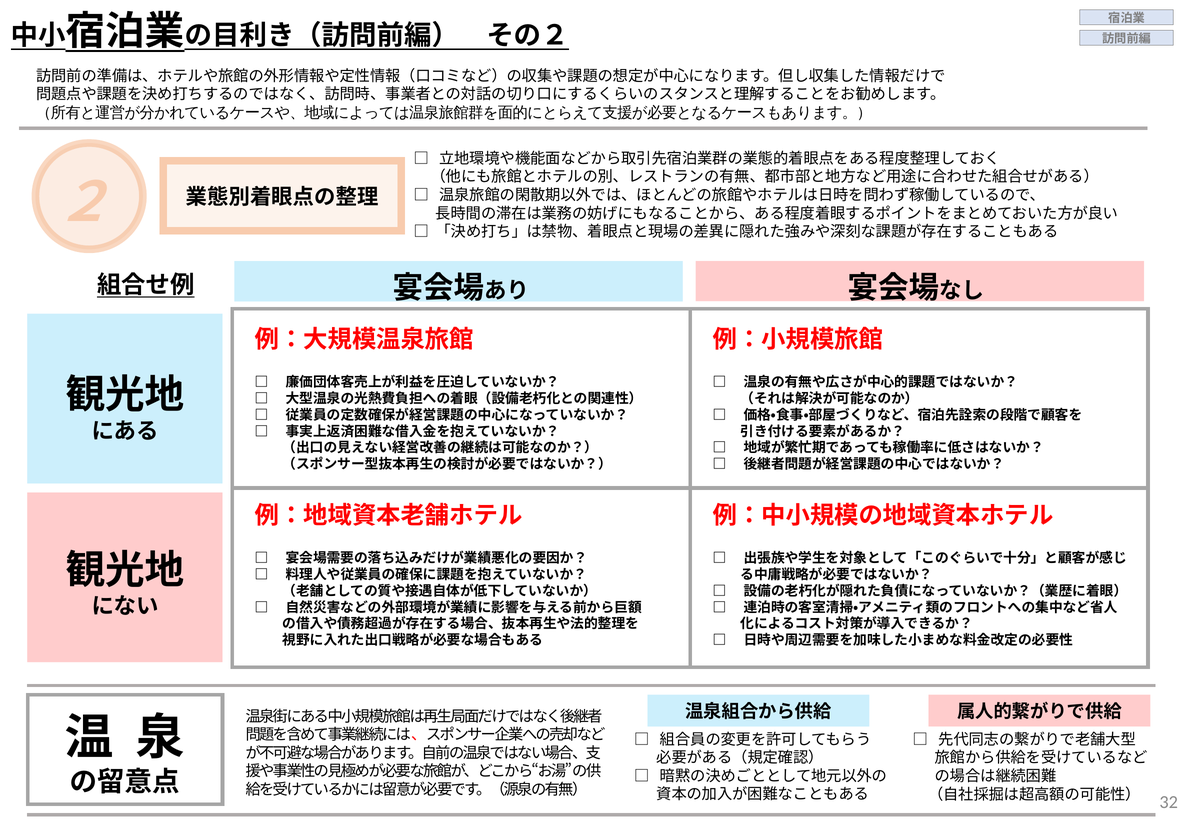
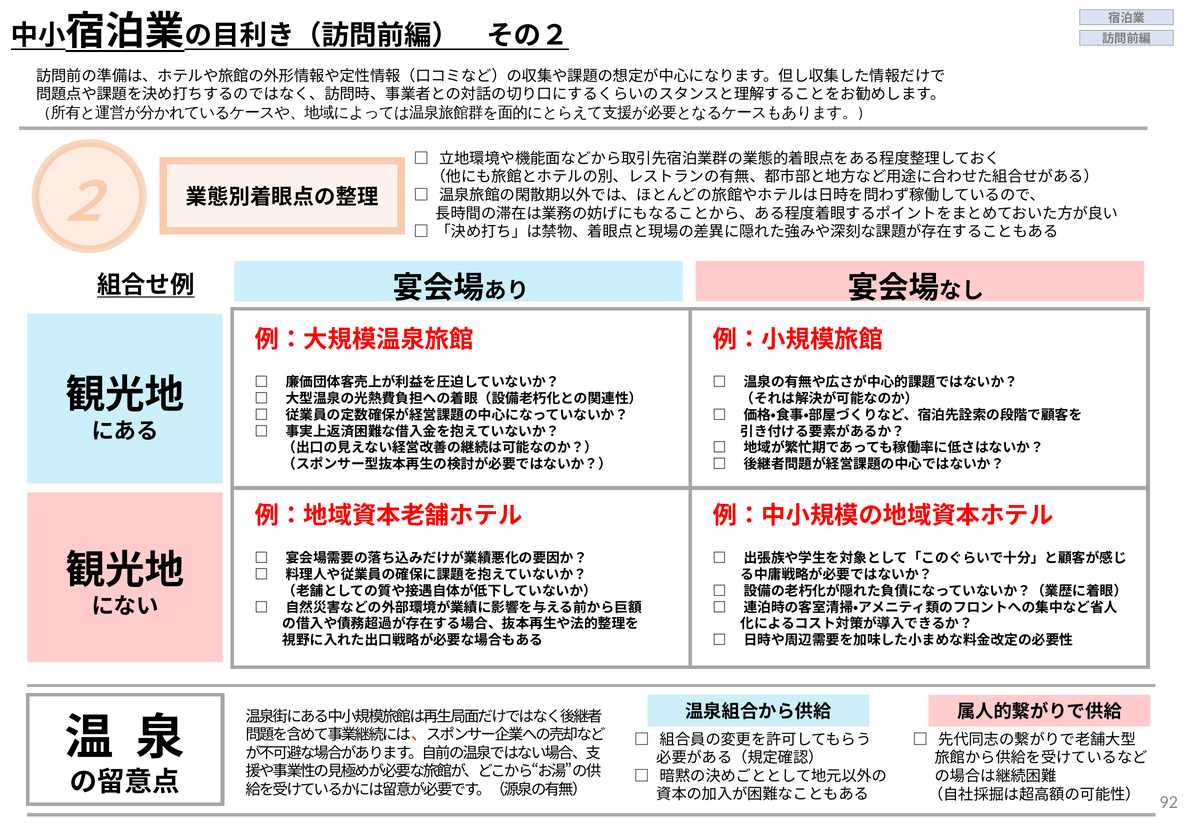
32: 32 -> 92
